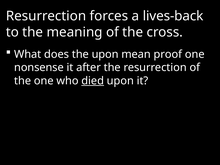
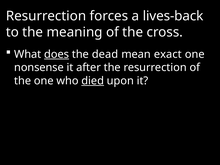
does underline: none -> present
the upon: upon -> dead
proof: proof -> exact
